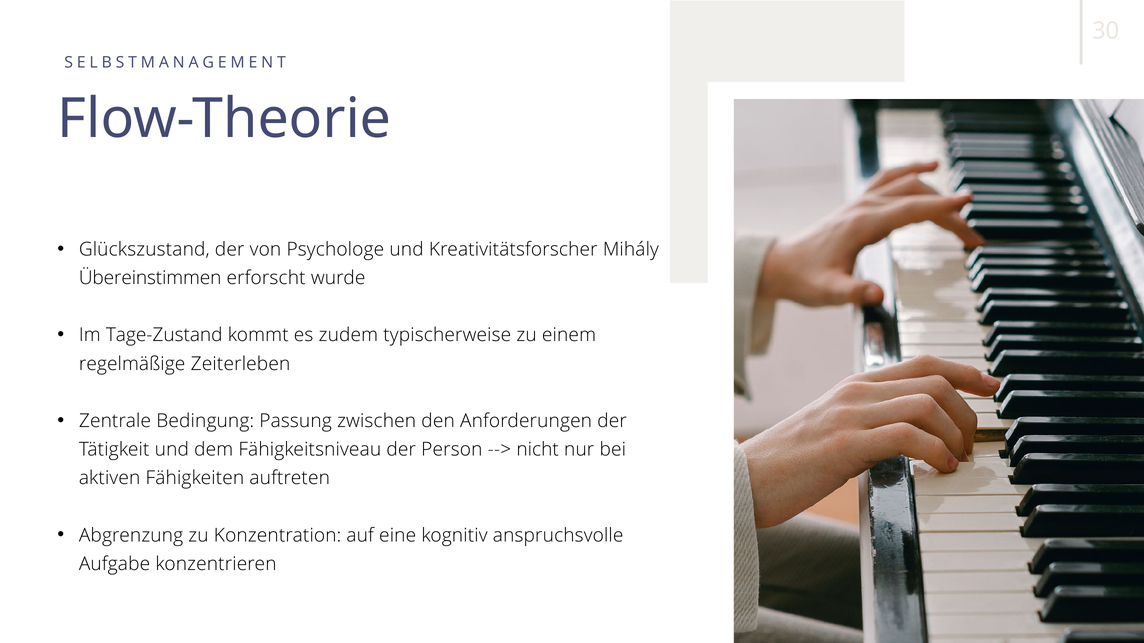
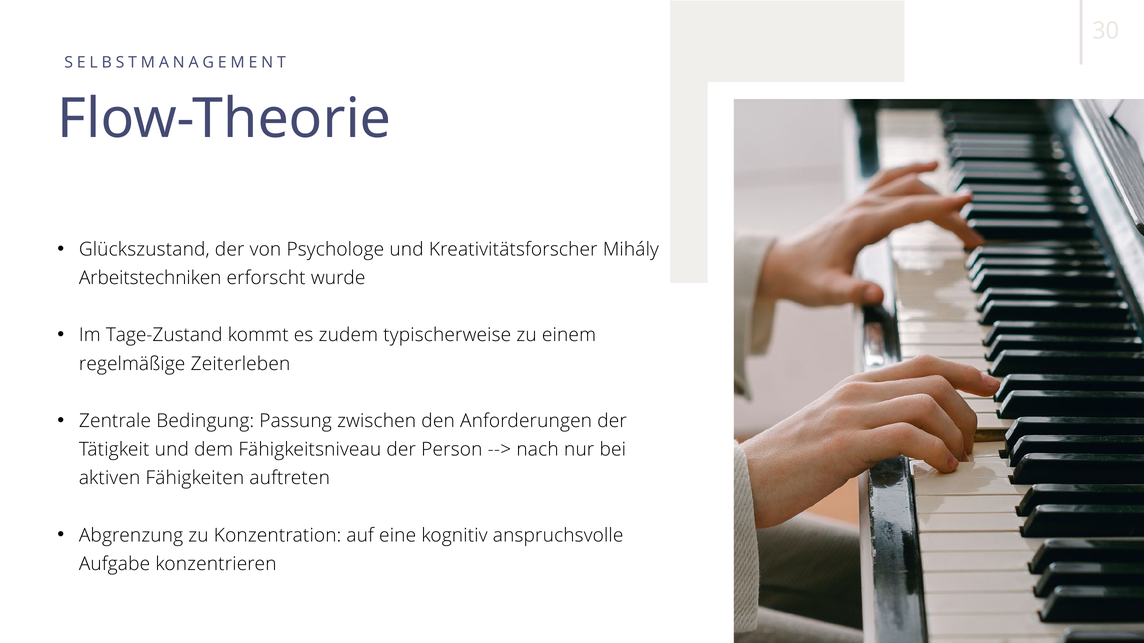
Übereinstimmen: Übereinstimmen -> Arbeitstechniken
nicht: nicht -> nach
